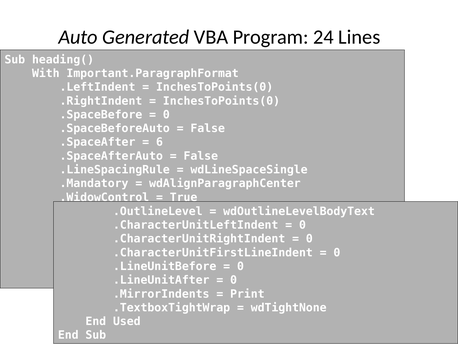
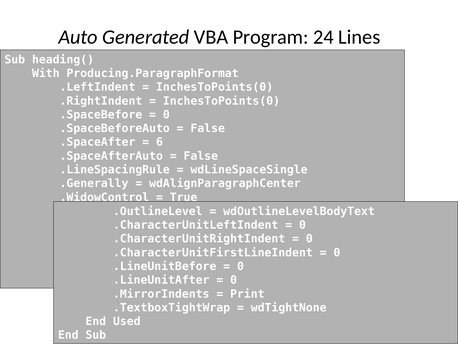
Important.ParagraphFormat: Important.ParagraphFormat -> Producing.ParagraphFormat
.Mandatory: .Mandatory -> .Generally
